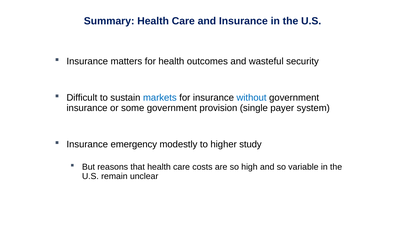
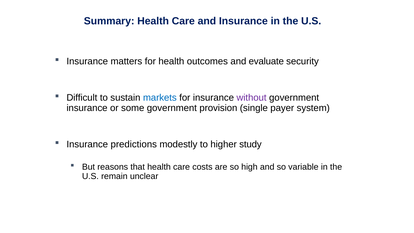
wasteful: wasteful -> evaluate
without colour: blue -> purple
emergency: emergency -> predictions
